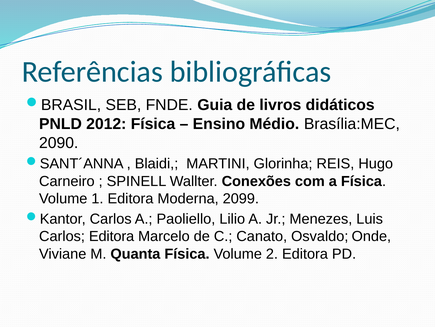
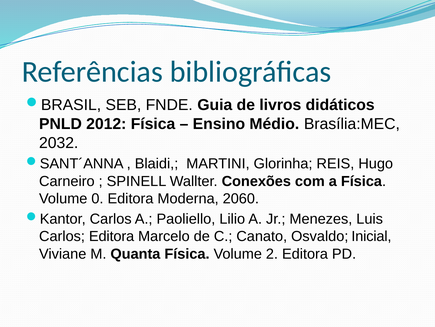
2090: 2090 -> 2032
1: 1 -> 0
2099: 2099 -> 2060
Onde: Onde -> Inicial
